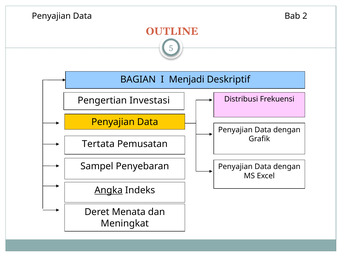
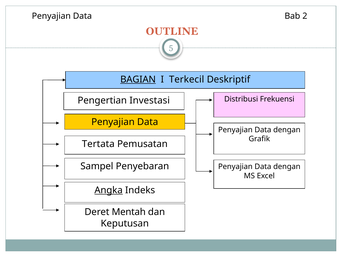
BAGIAN underline: none -> present
Menjadi: Menjadi -> Terkecil
Menata: Menata -> Mentah
Meningkat: Meningkat -> Keputusan
